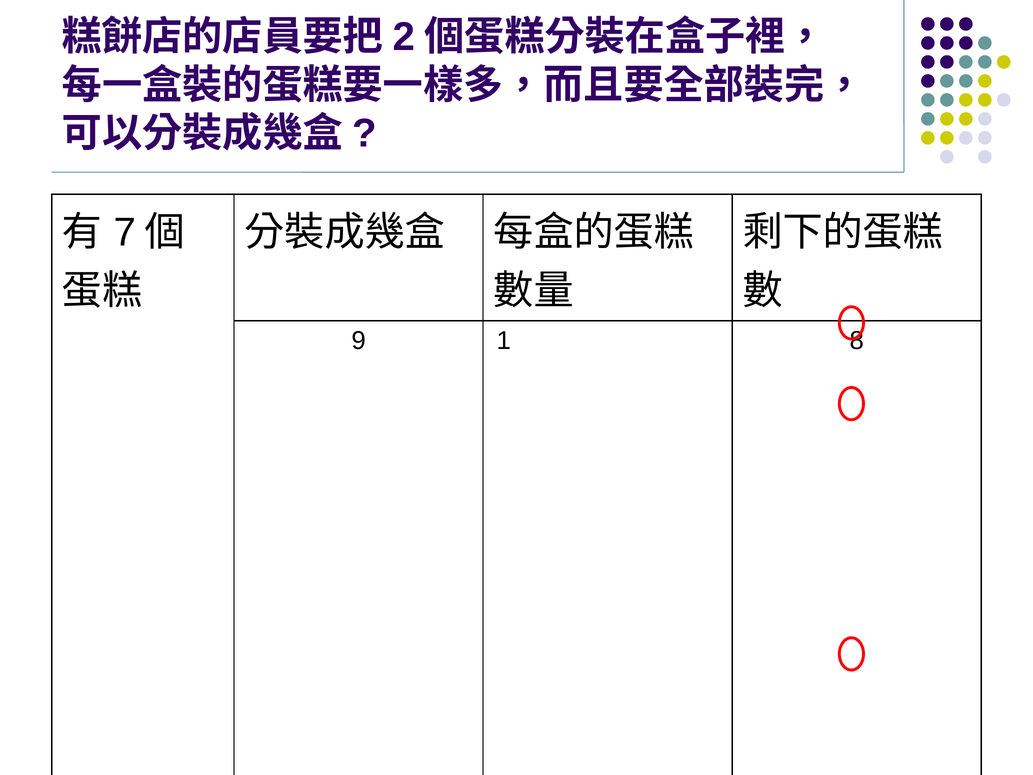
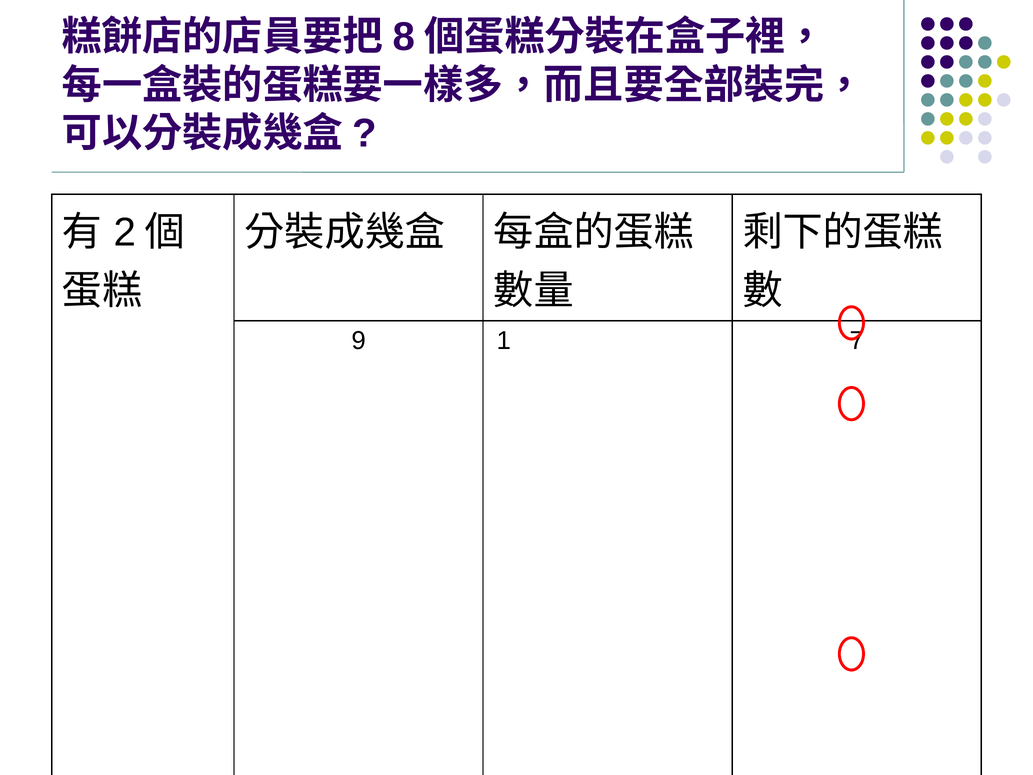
2 at (404, 37): 2 -> 8
7 at (125, 233): 7 -> 2
9 1 8: 8 -> 7
